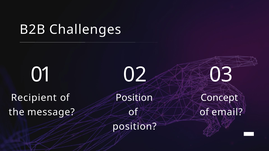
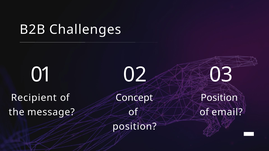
Position at (134, 98): Position -> Concept
Concept at (219, 98): Concept -> Position
